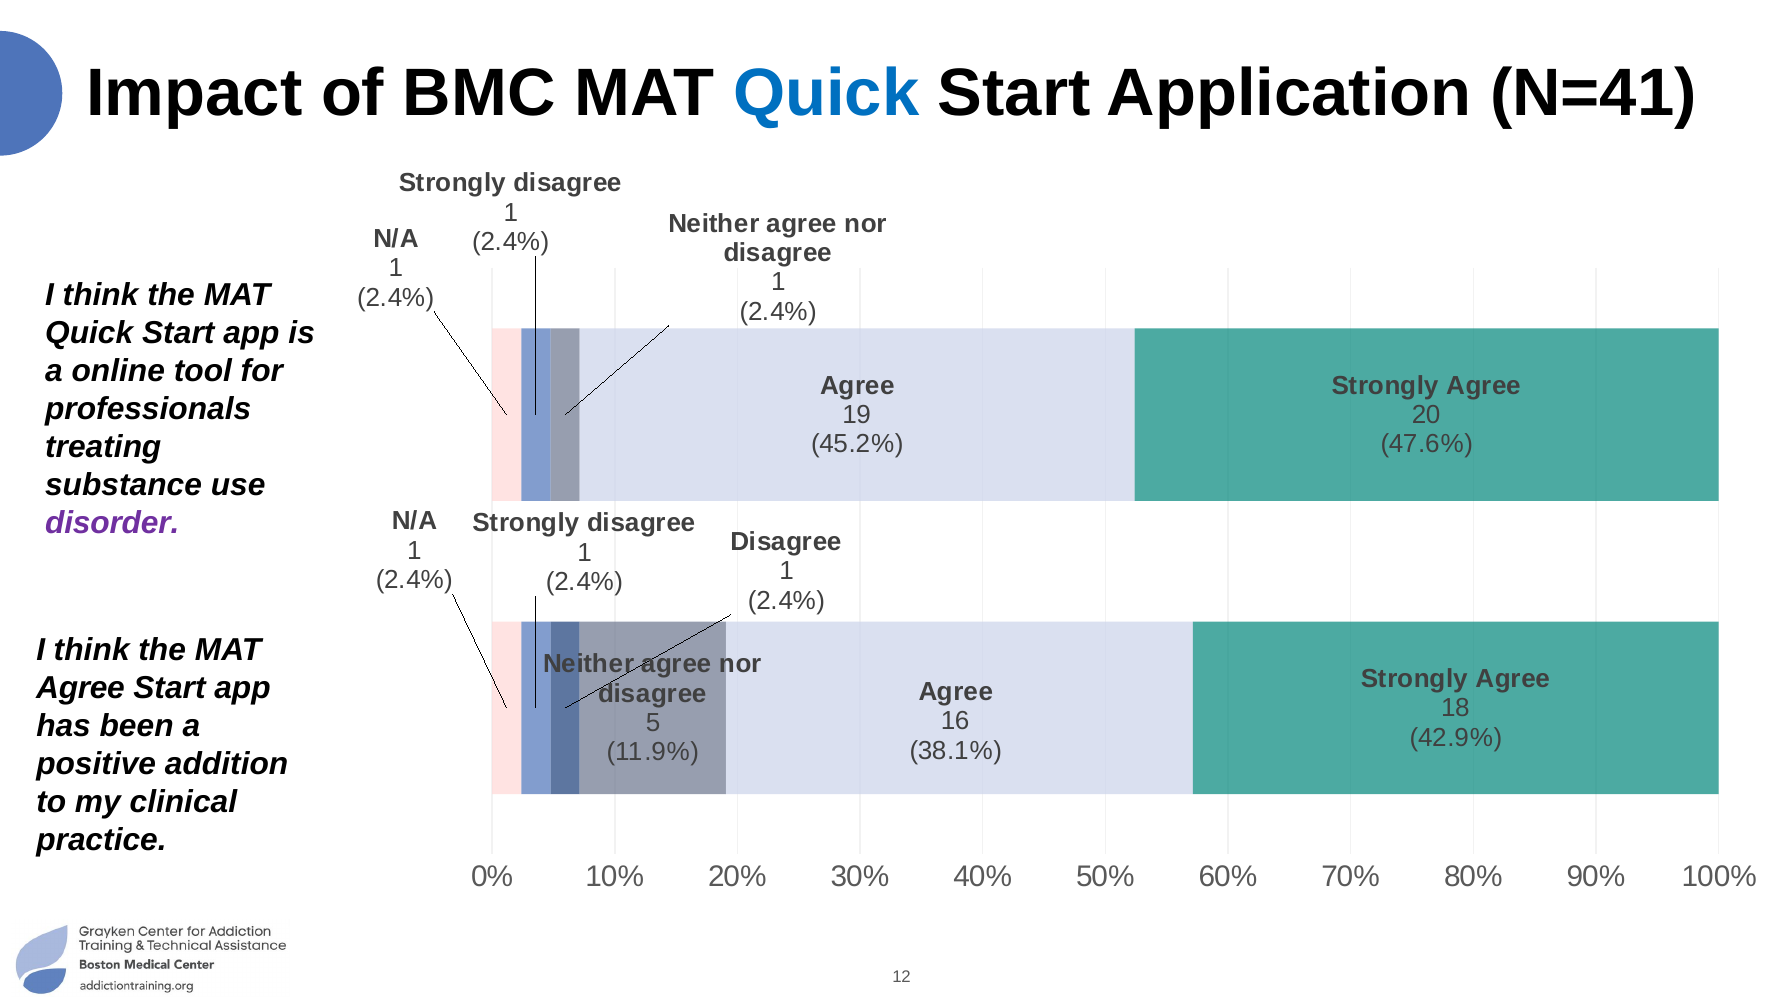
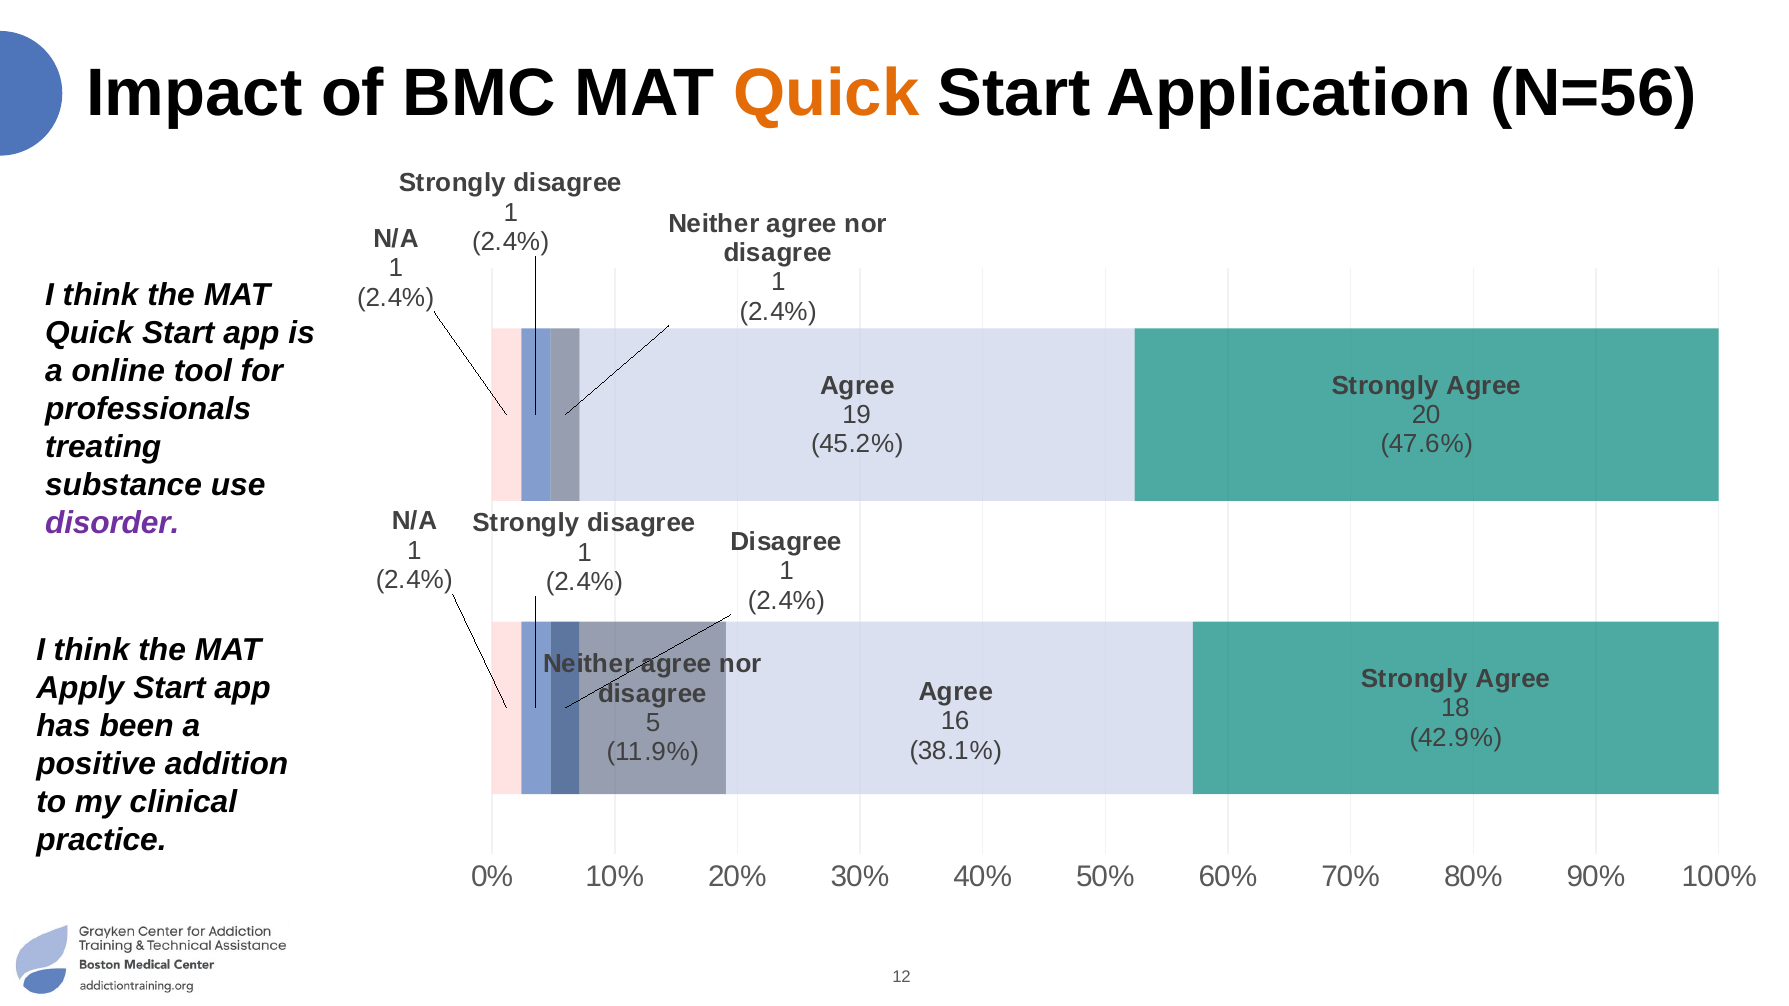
Quick at (826, 93) colour: blue -> orange
N=41: N=41 -> N=56
Agree at (80, 688): Agree -> Apply
